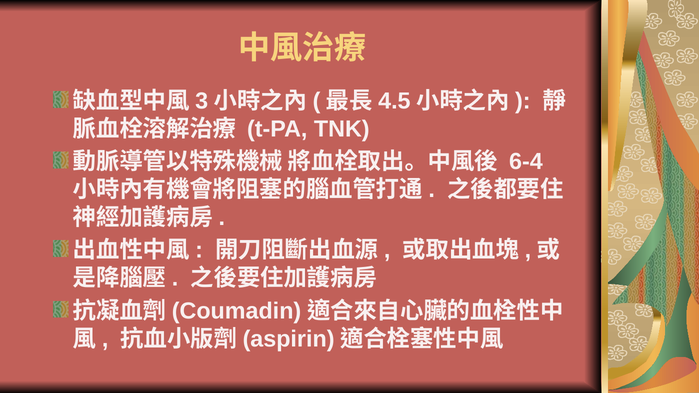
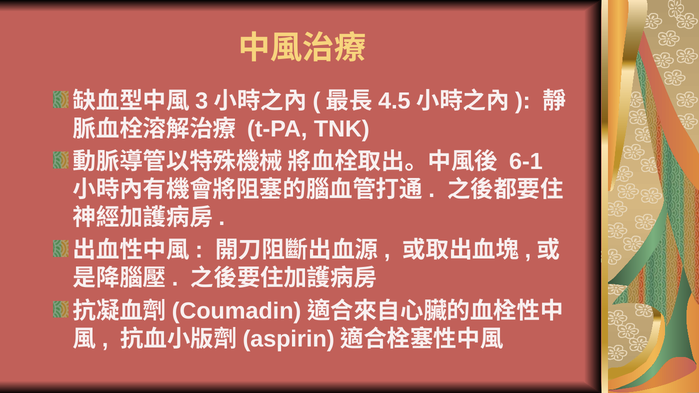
6-4: 6-4 -> 6-1
